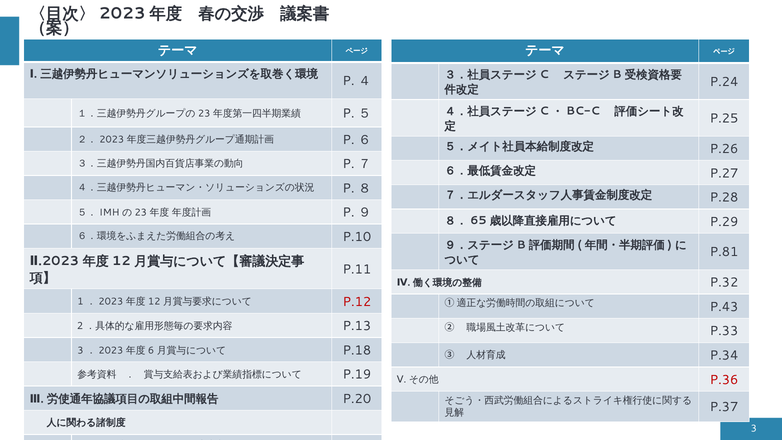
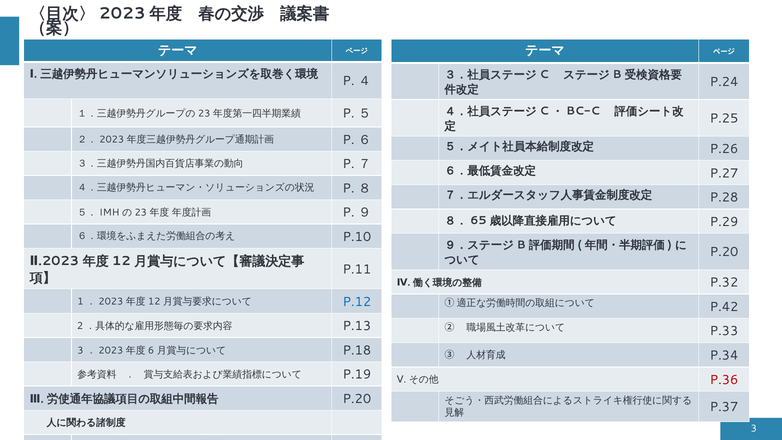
P.81 at (724, 252): P.81 -> P.20
P.12 colour: red -> blue
P.43: P.43 -> P.42
